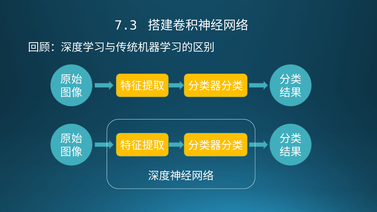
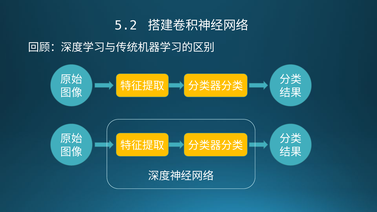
7.3: 7.3 -> 5.2
